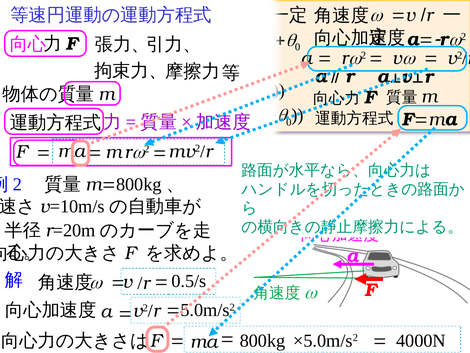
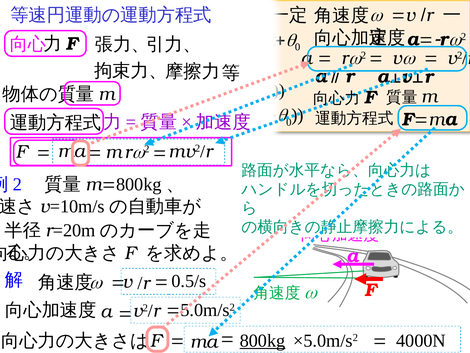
800kg at (262, 340) underline: none -> present
